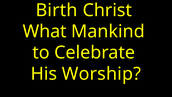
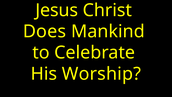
Birth: Birth -> Jesus
What: What -> Does
